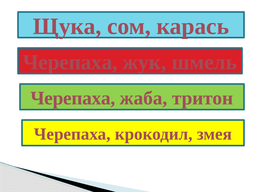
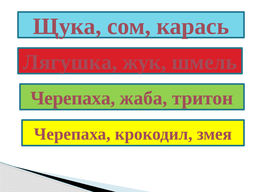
Черепаха at (70, 62): Черепаха -> Лягушка
